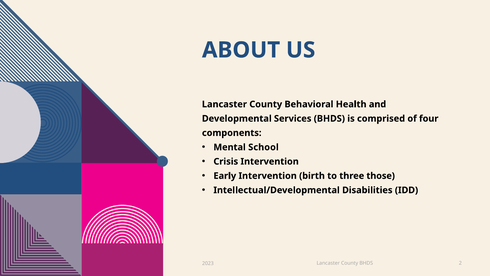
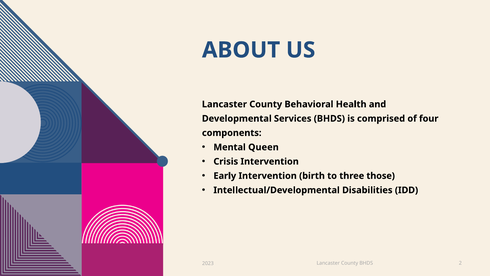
School: School -> Queen
